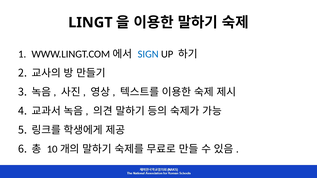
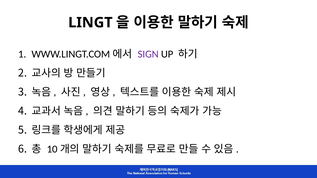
SIGN colour: blue -> purple
